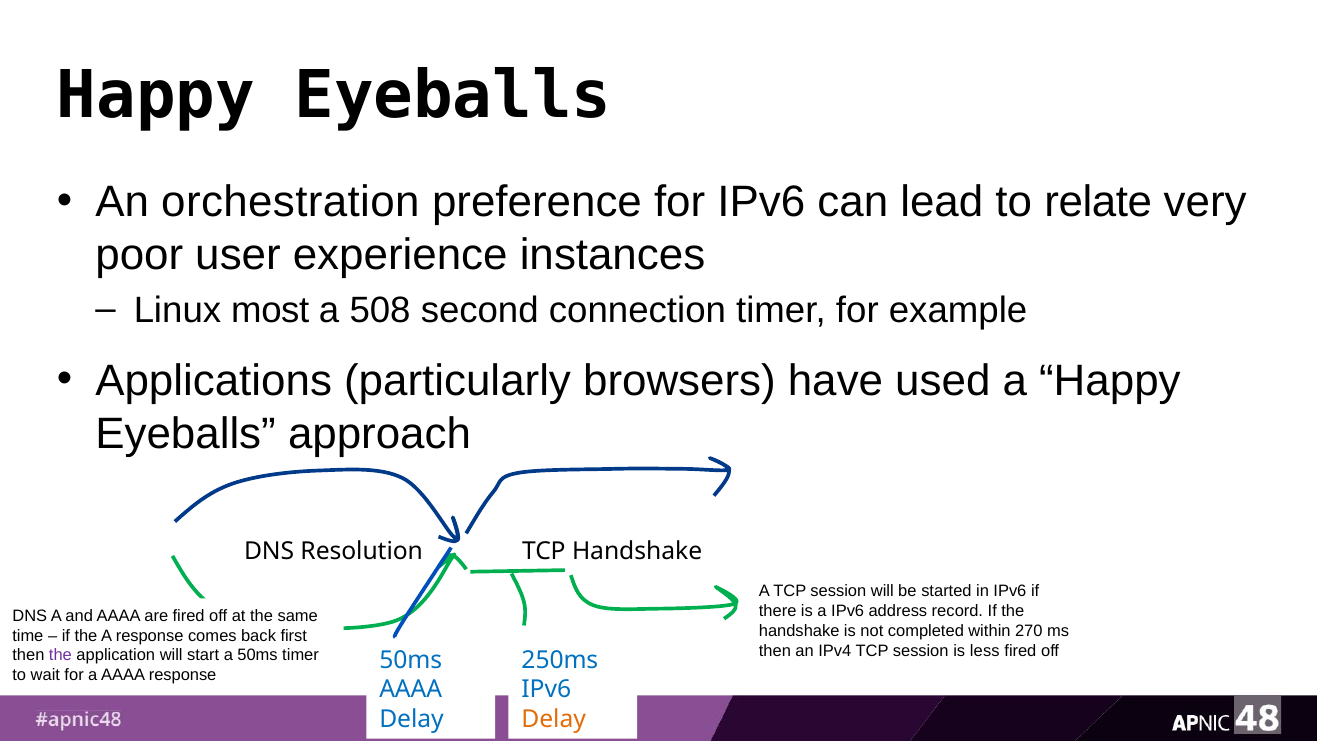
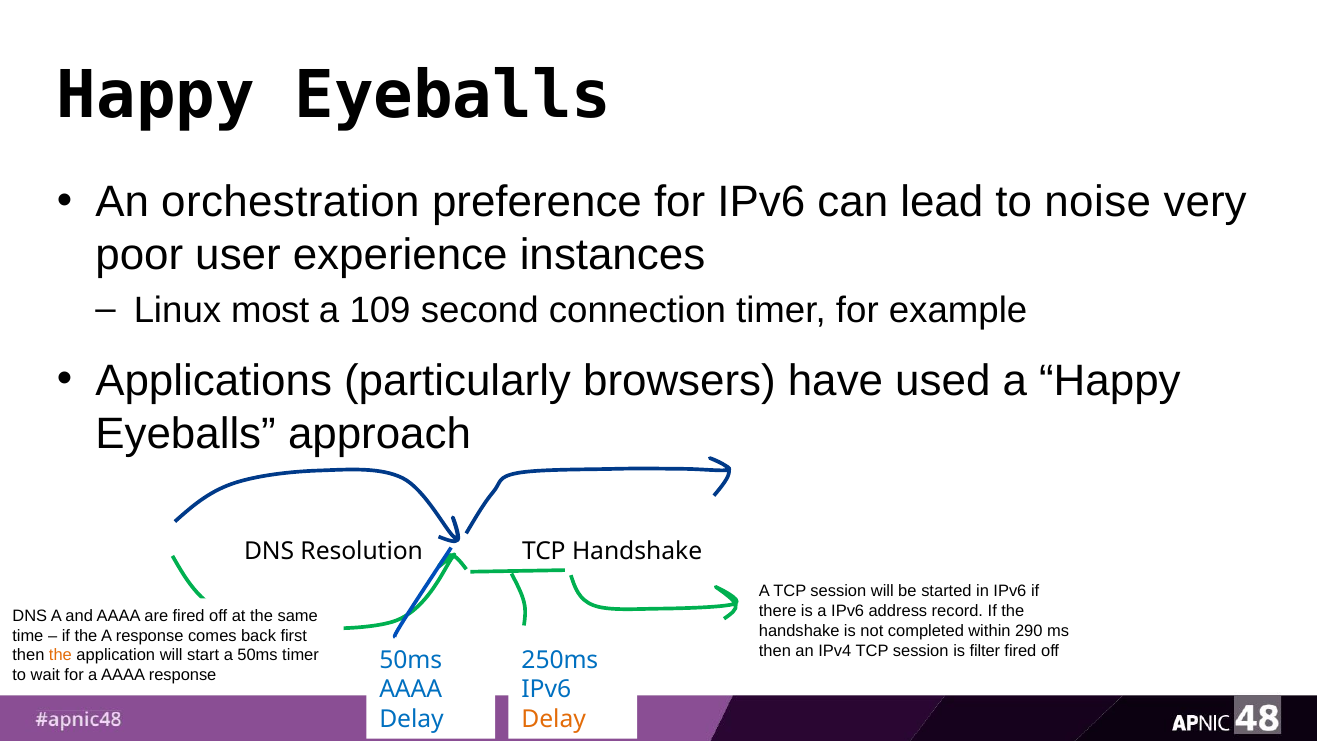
relate: relate -> noise
508: 508 -> 109
270: 270 -> 290
less: less -> filter
the at (60, 655) colour: purple -> orange
